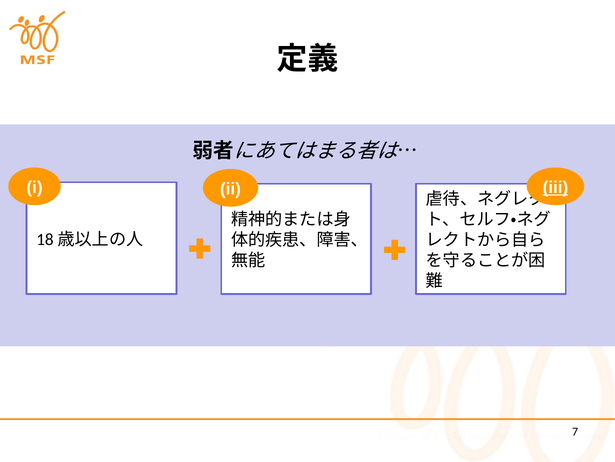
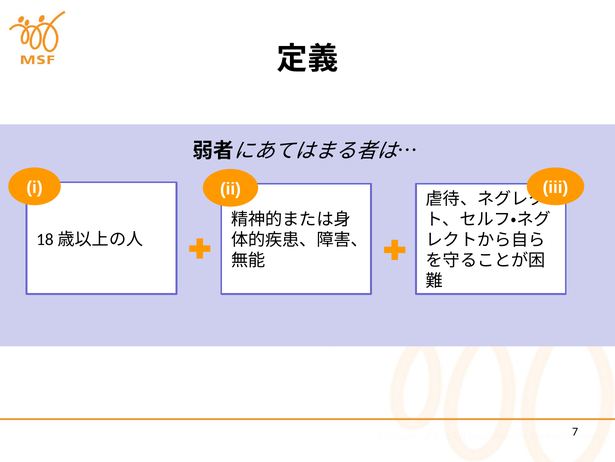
iii underline: present -> none
